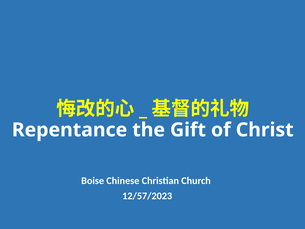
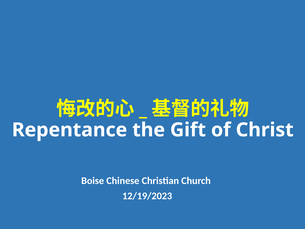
12/57/2023: 12/57/2023 -> 12/19/2023
